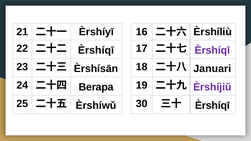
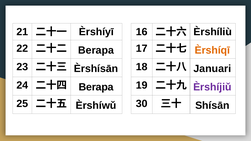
Èrshíqī at (96, 50): Èrshíqī -> Berapa
Èrshíqī at (212, 50) colour: purple -> orange
Èrshíqī at (212, 106): Èrshíqī -> Shísān
